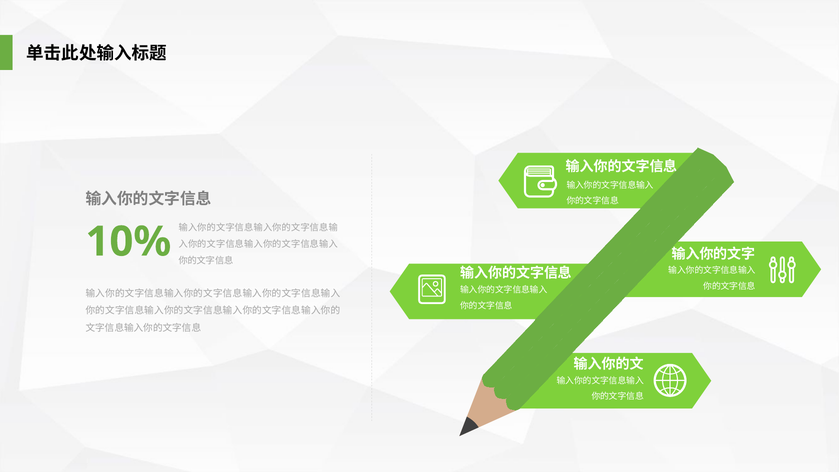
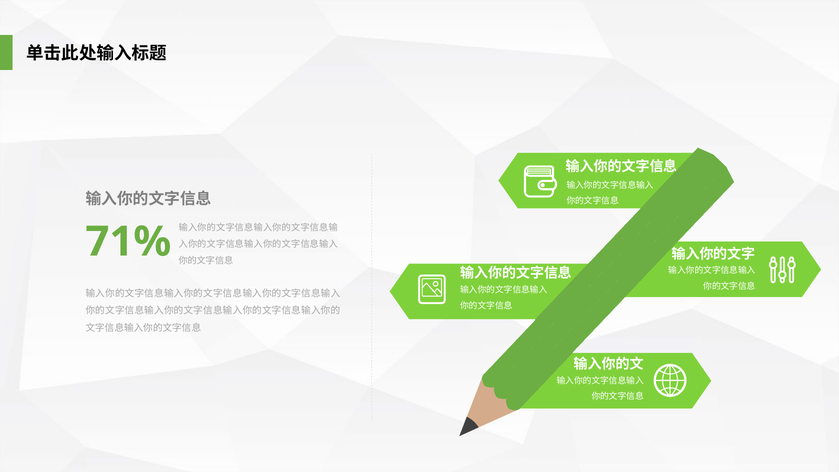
10%: 10% -> 71%
